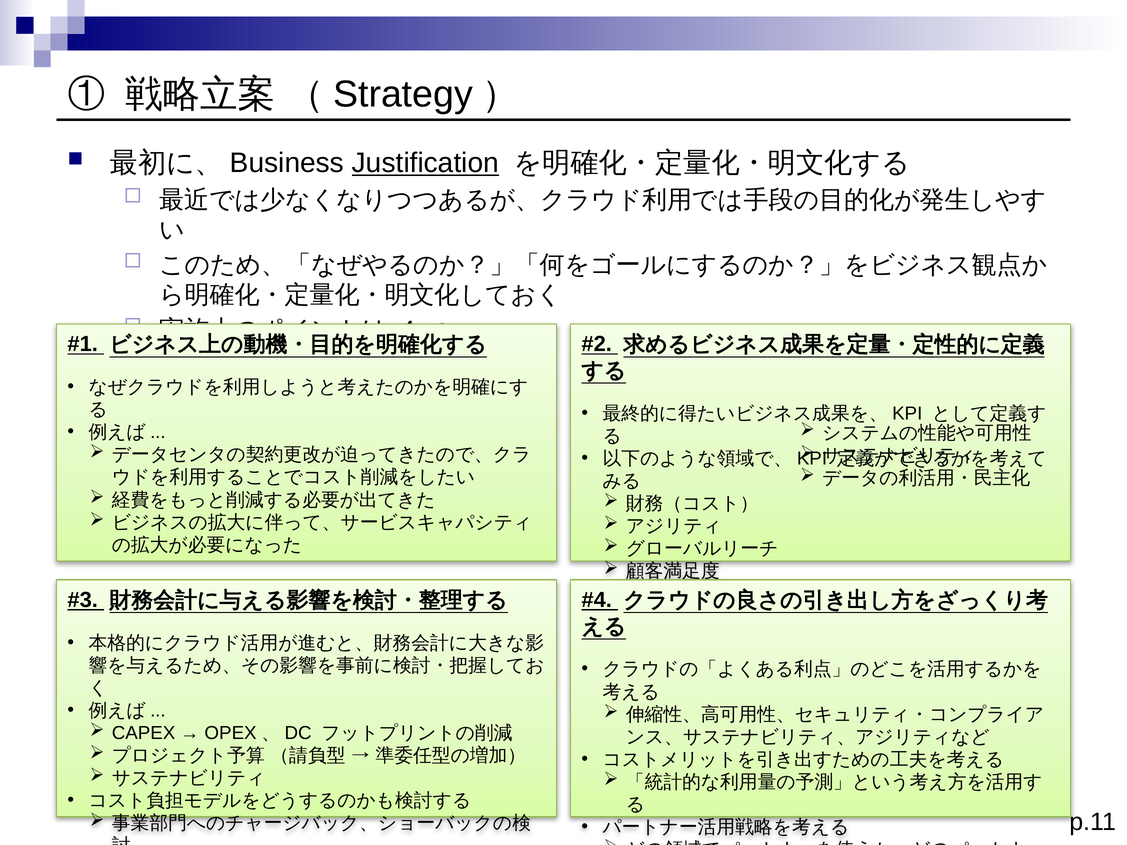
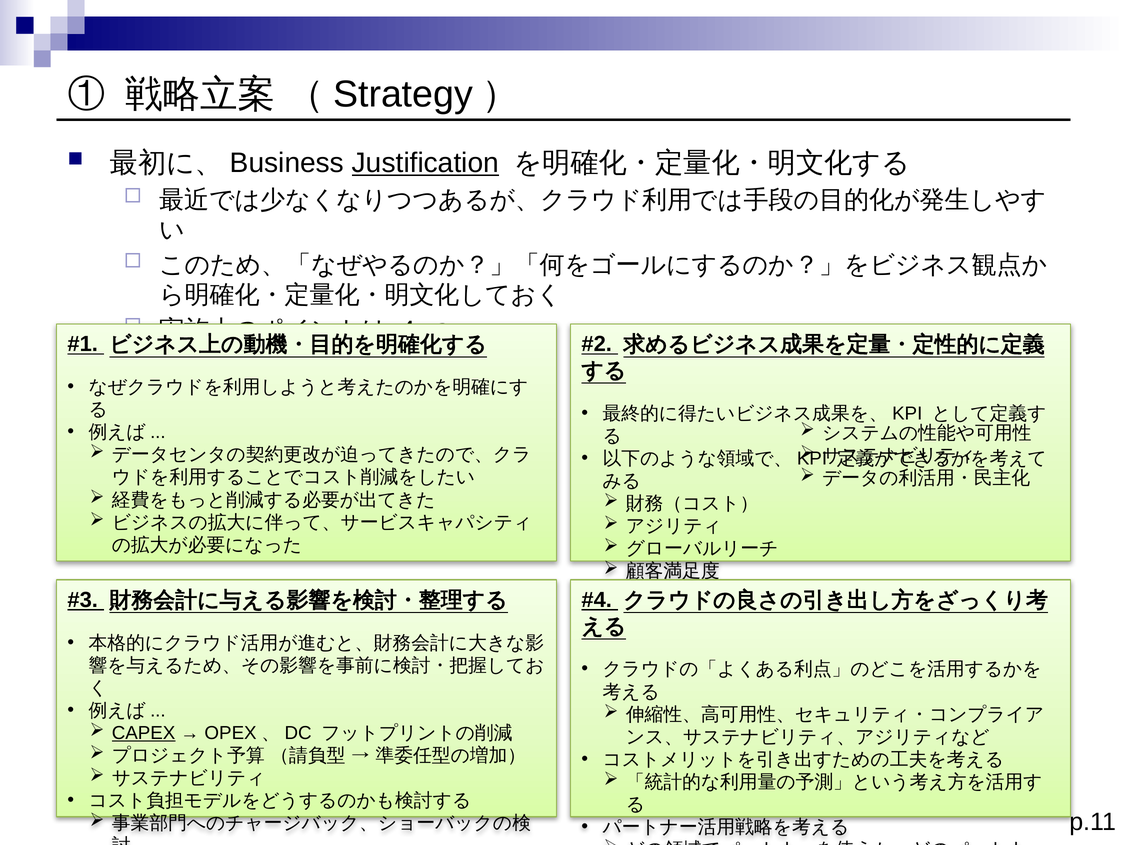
CAPEX underline: none -> present
